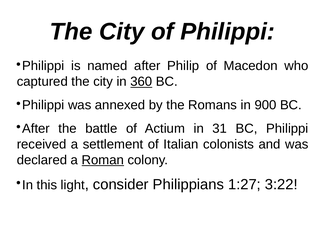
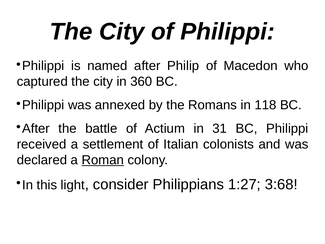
360 underline: present -> none
900: 900 -> 118
3:22: 3:22 -> 3:68
